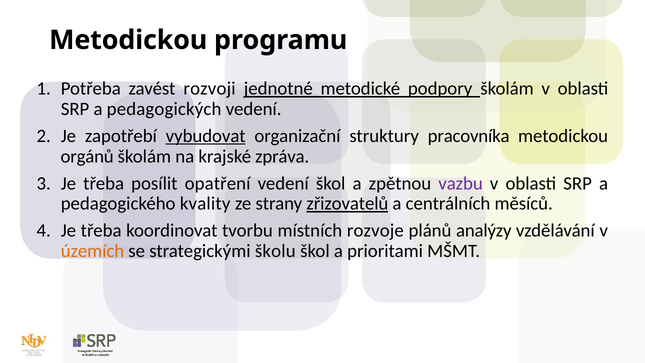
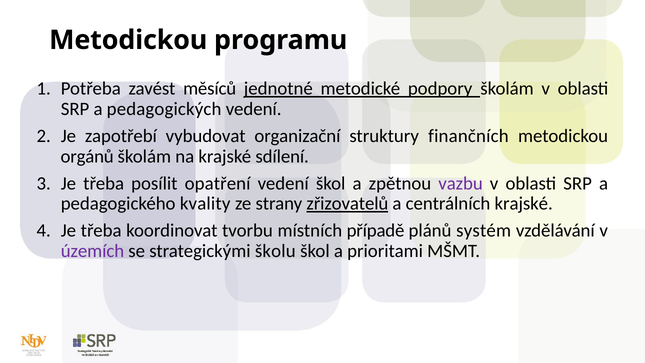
rozvoji: rozvoji -> měsíců
vybudovat underline: present -> none
pracovníka: pracovníka -> finančních
zpráva: zpráva -> sdílení
centrálních měsíců: měsíců -> krajské
rozvoje: rozvoje -> případě
analýzy: analýzy -> systém
územích colour: orange -> purple
